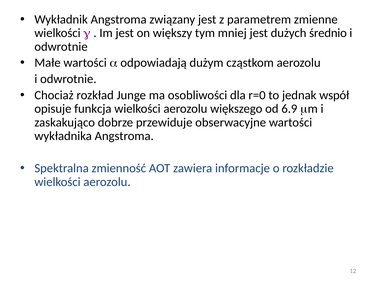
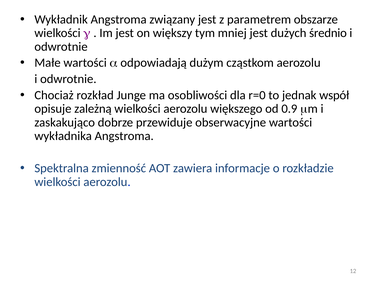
zmienne: zmienne -> obszarze
funkcja: funkcja -> zależną
6.9: 6.9 -> 0.9
